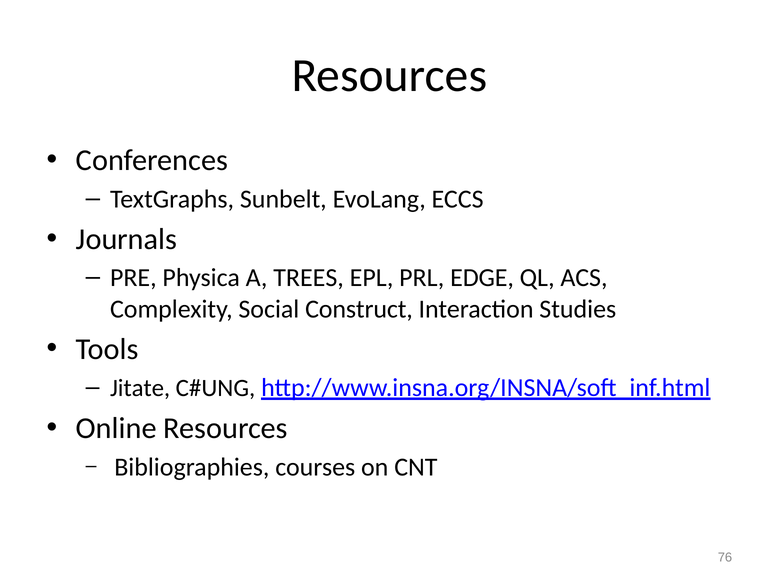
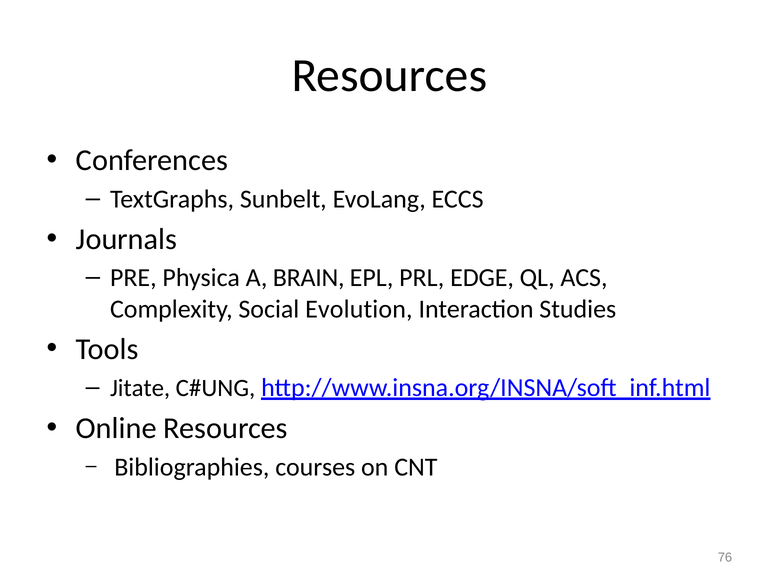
TREES: TREES -> BRAIN
Construct: Construct -> Evolution
